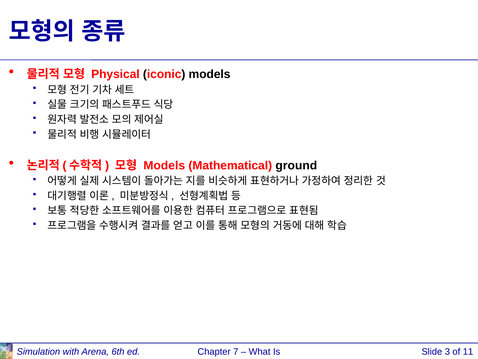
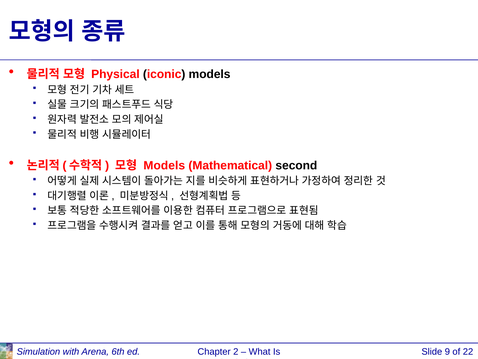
ground: ground -> second
7: 7 -> 2
3: 3 -> 9
11: 11 -> 22
